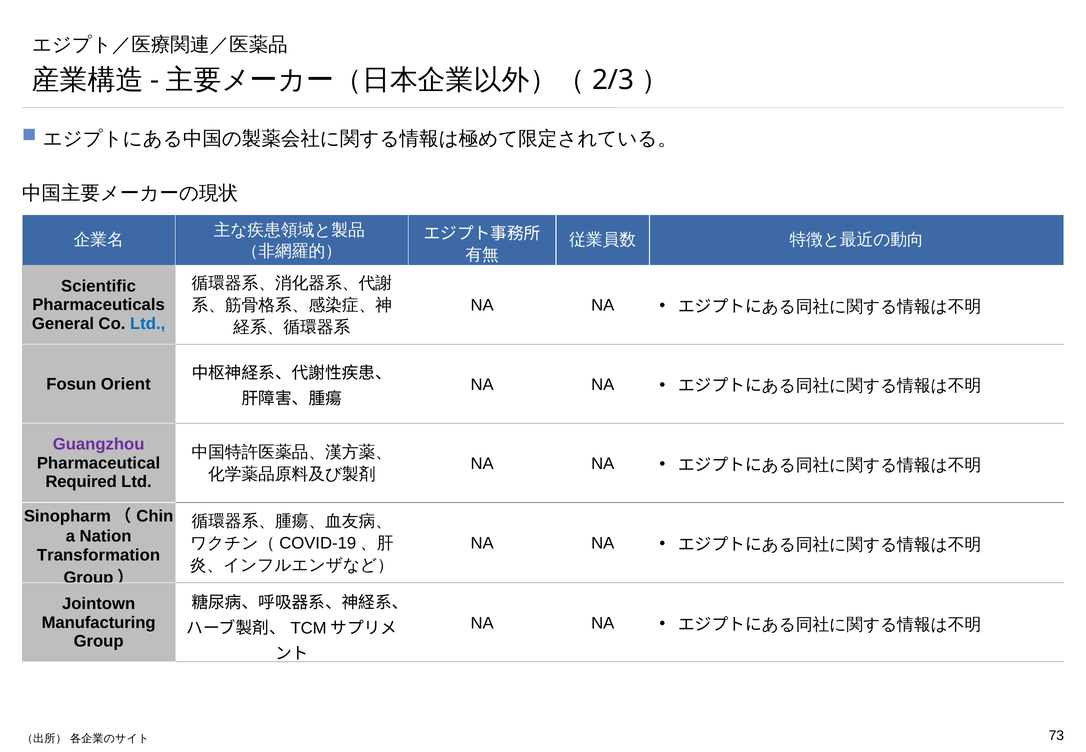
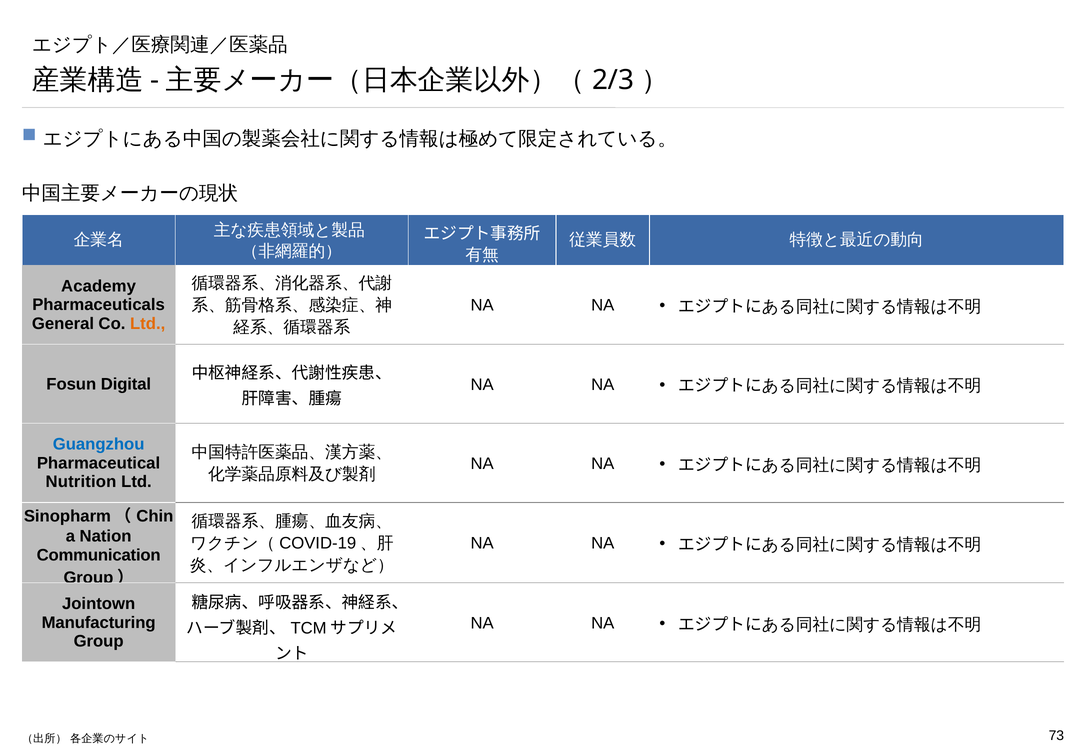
Scientific: Scientific -> Academy
Ltd at (148, 324) colour: blue -> orange
Orient: Orient -> Digital
Guangzhou colour: purple -> blue
Required: Required -> Nutrition
Transformation: Transformation -> Communication
